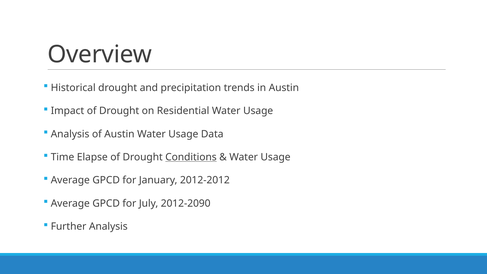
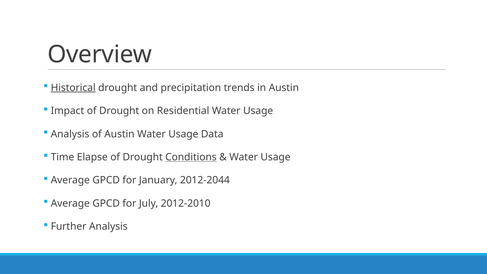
Historical underline: none -> present
2012-2012: 2012-2012 -> 2012-2044
2012-2090: 2012-2090 -> 2012-2010
